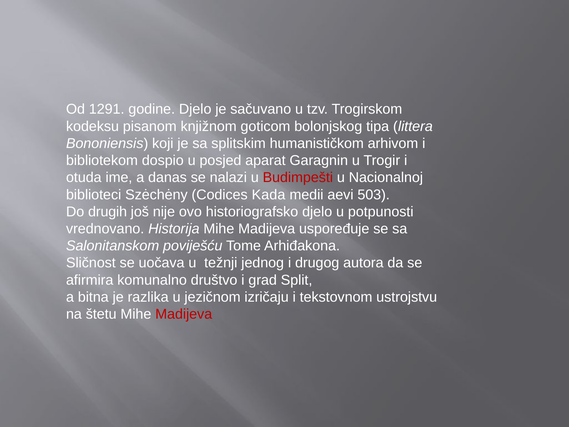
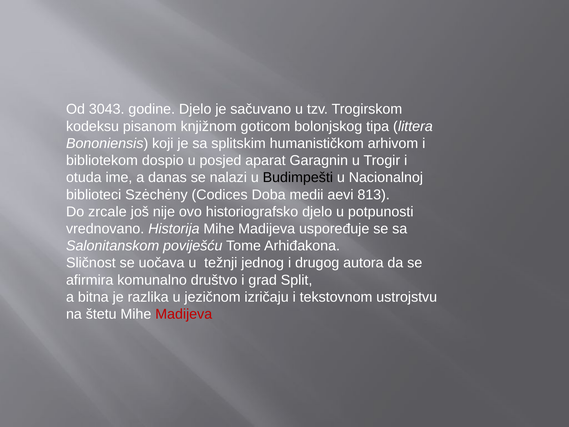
1291: 1291 -> 3043
Budimpešti colour: red -> black
Kada: Kada -> Doba
503: 503 -> 813
drugih: drugih -> zrcale
